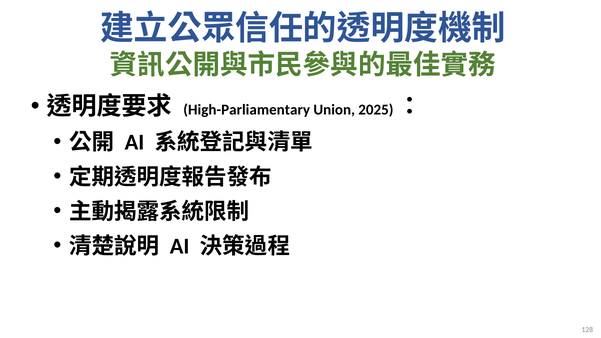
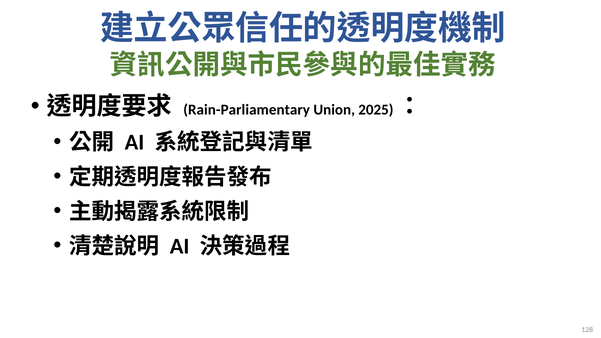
High-Parliamentary: High-Parliamentary -> Rain-Parliamentary
